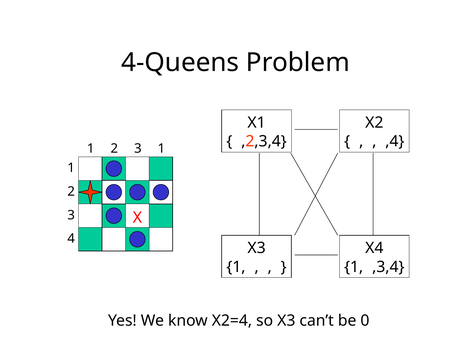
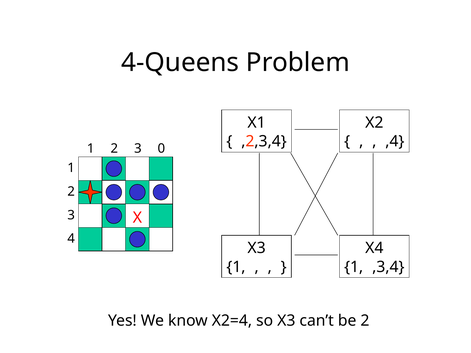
2 1: 1 -> 0
be 0: 0 -> 2
